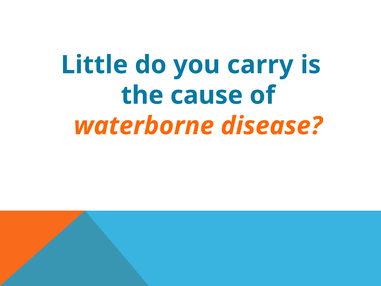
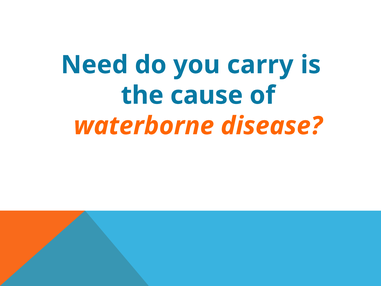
Little: Little -> Need
